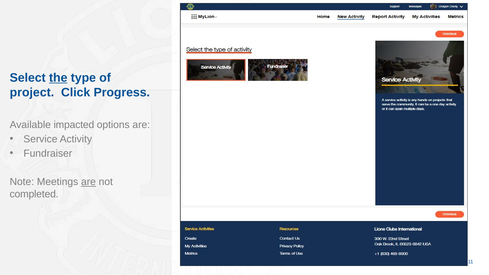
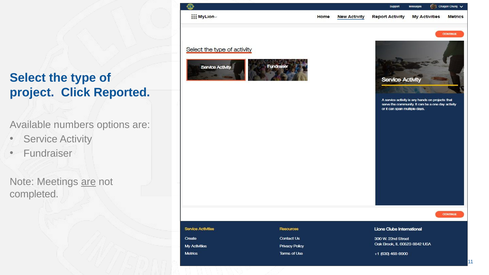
the underline: present -> none
Progress: Progress -> Reported
impacted: impacted -> numbers
